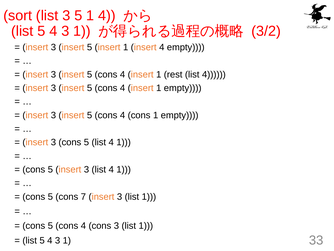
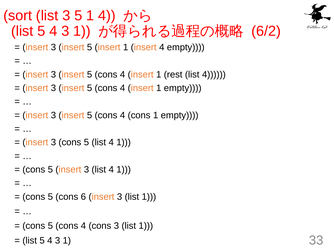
3/2: 3/2 -> 6/2
7: 7 -> 6
